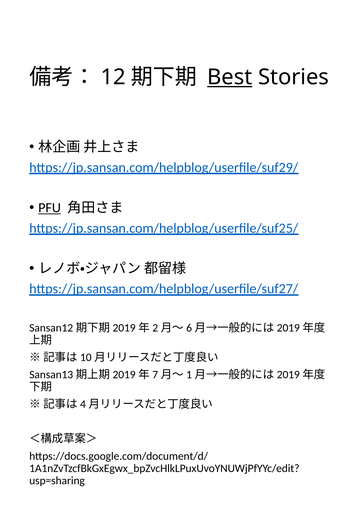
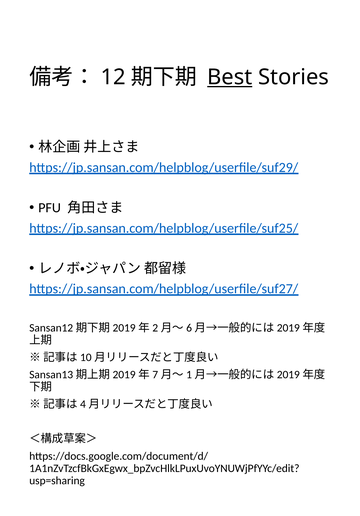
PFU underline: present -> none
